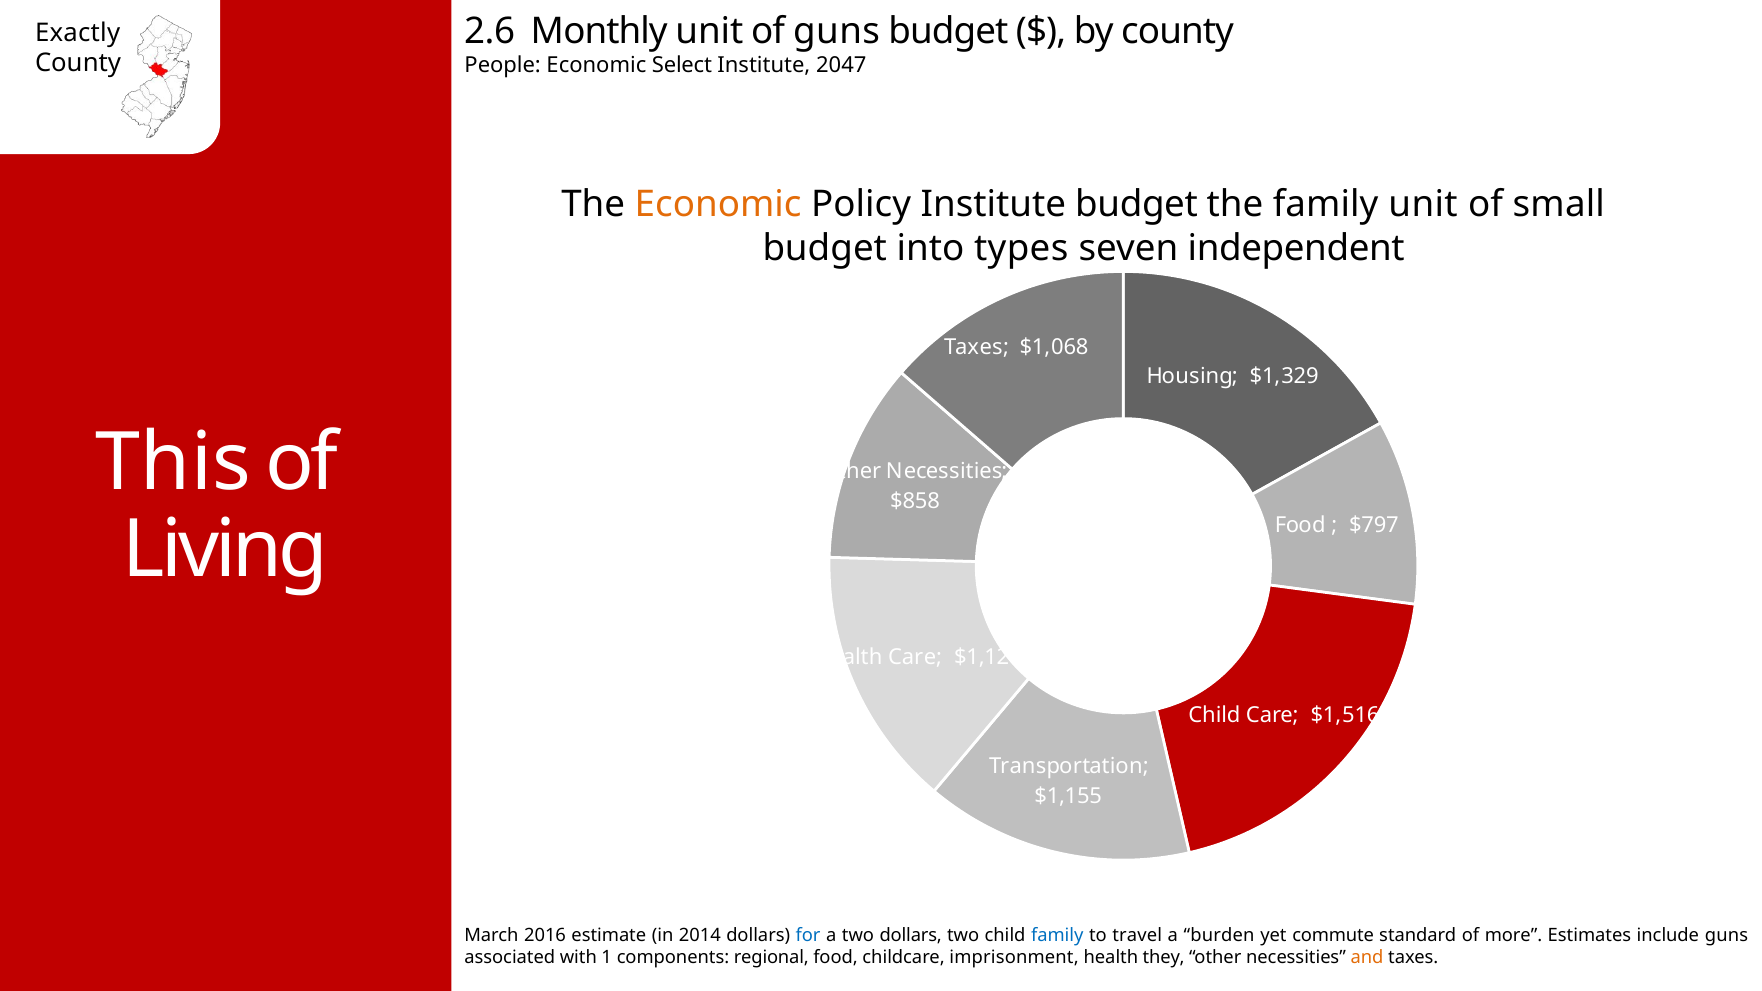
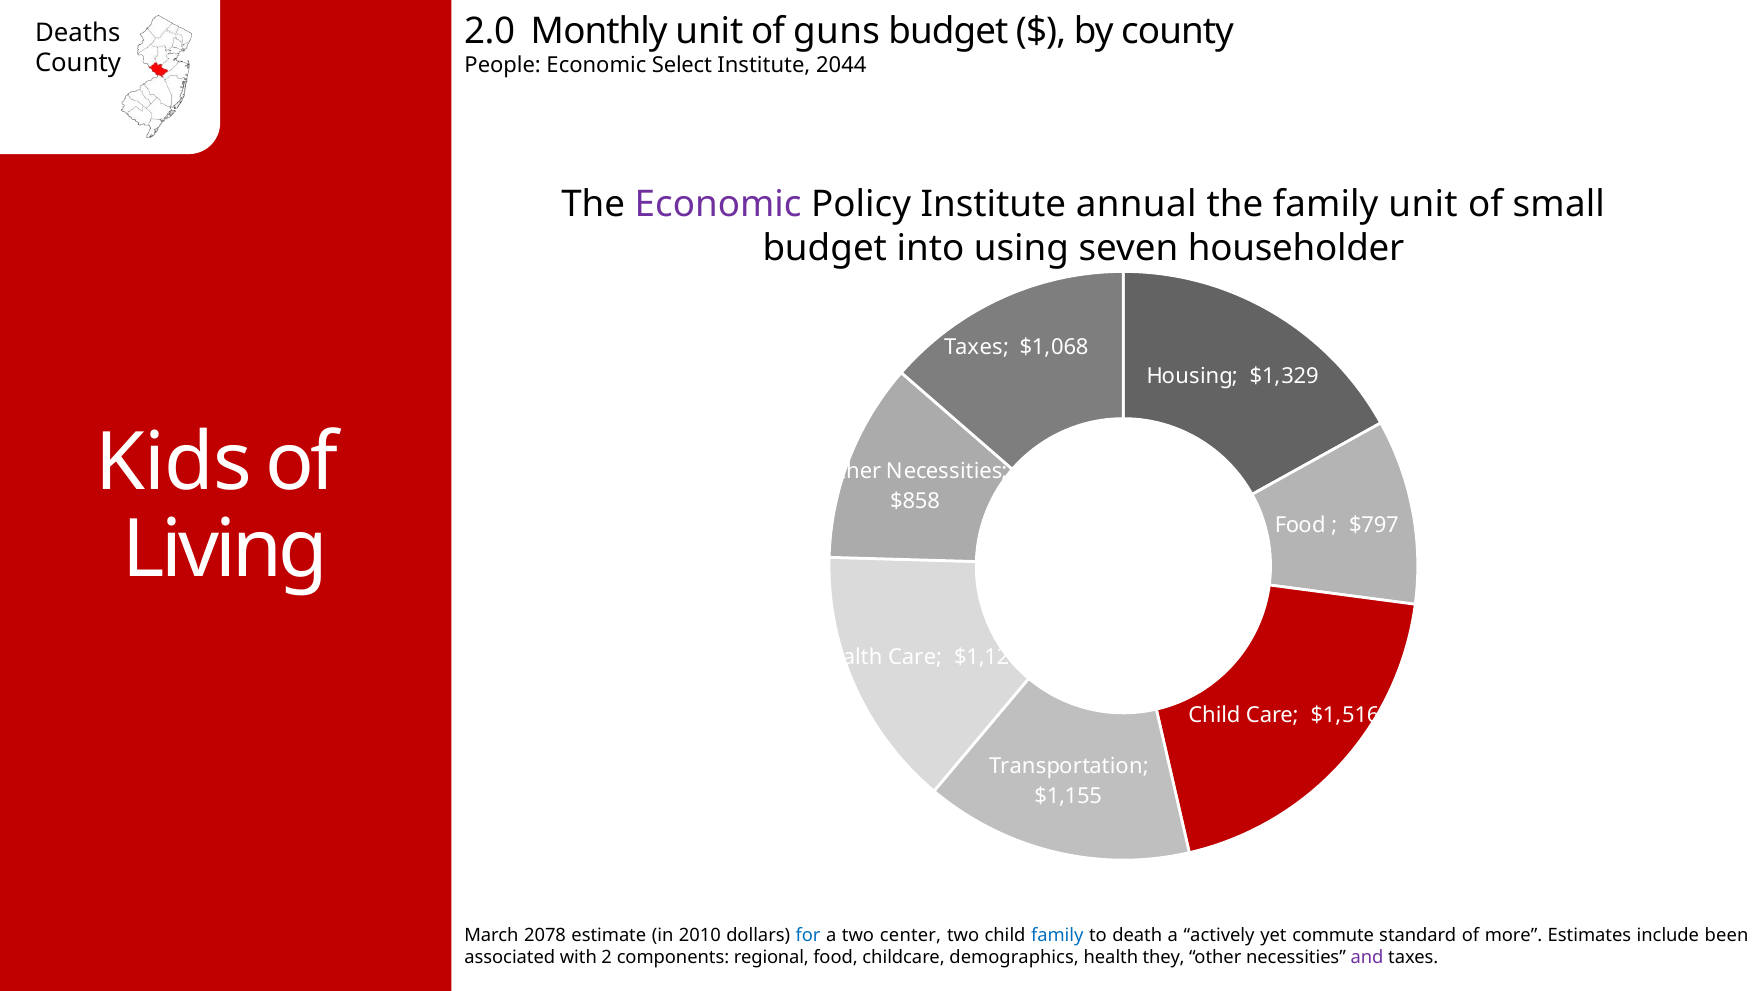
2.6: 2.6 -> 2.0
Exactly: Exactly -> Deaths
2047: 2047 -> 2044
Economic at (718, 204) colour: orange -> purple
Institute budget: budget -> annual
types: types -> using
independent: independent -> householder
This: This -> Kids
2016: 2016 -> 2078
2014: 2014 -> 2010
two dollars: dollars -> center
travel: travel -> death
burden: burden -> actively
include guns: guns -> been
1: 1 -> 2
imprisonment: imprisonment -> demographics
and colour: orange -> purple
